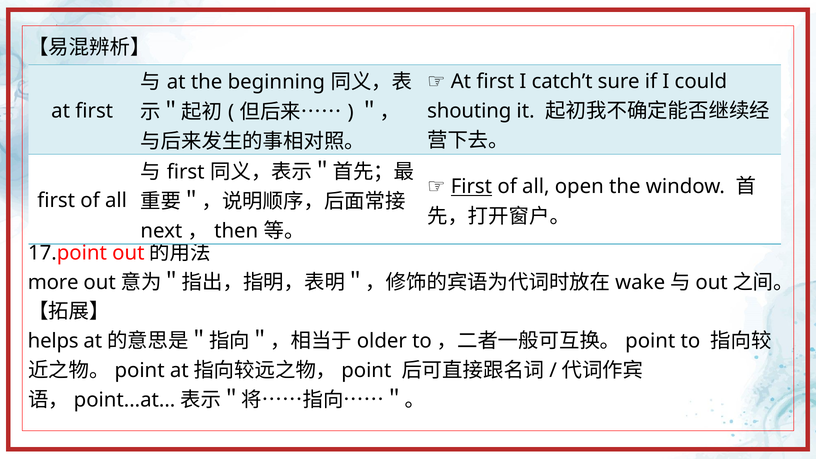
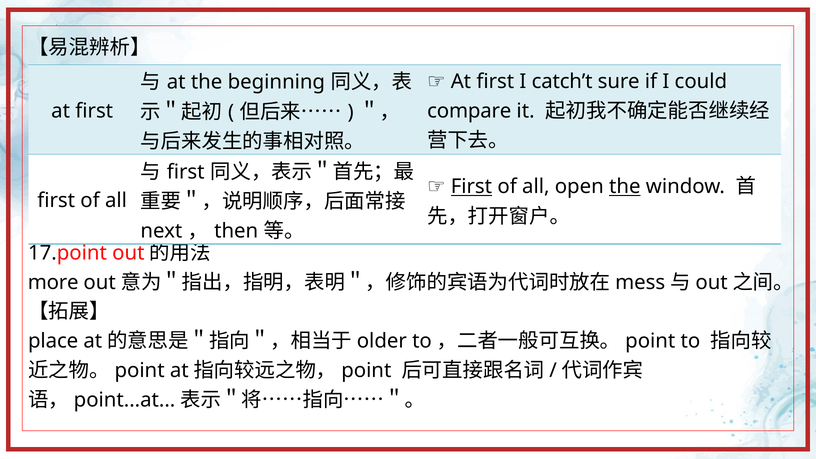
shouting: shouting -> compare
the at (625, 187) underline: none -> present
wake: wake -> mess
helps: helps -> place
